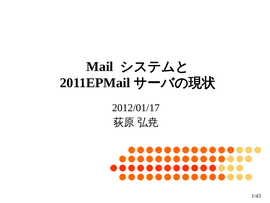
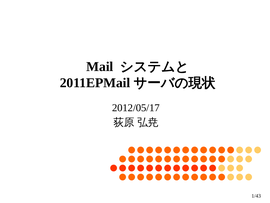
2012/01/17: 2012/01/17 -> 2012/05/17
